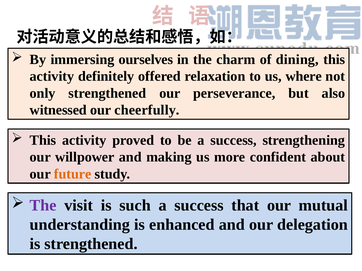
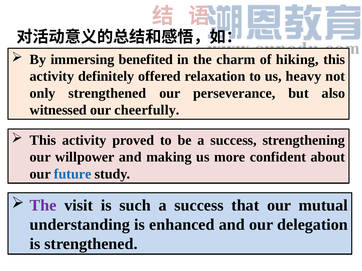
ourselves: ourselves -> benefited
dining: dining -> hiking
where: where -> heavy
future colour: orange -> blue
